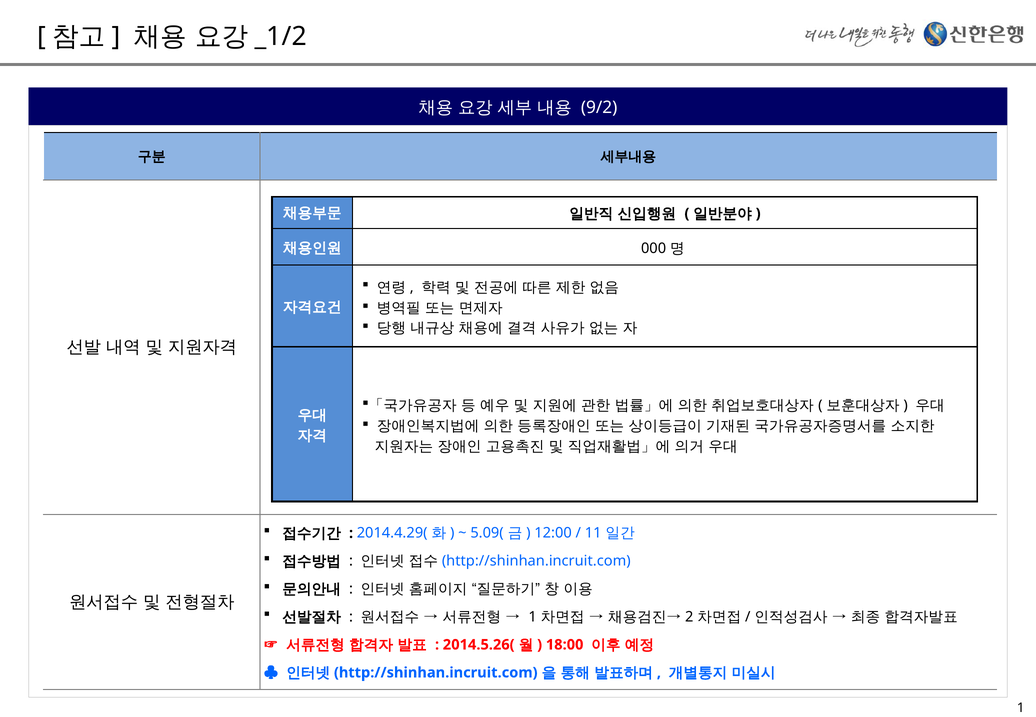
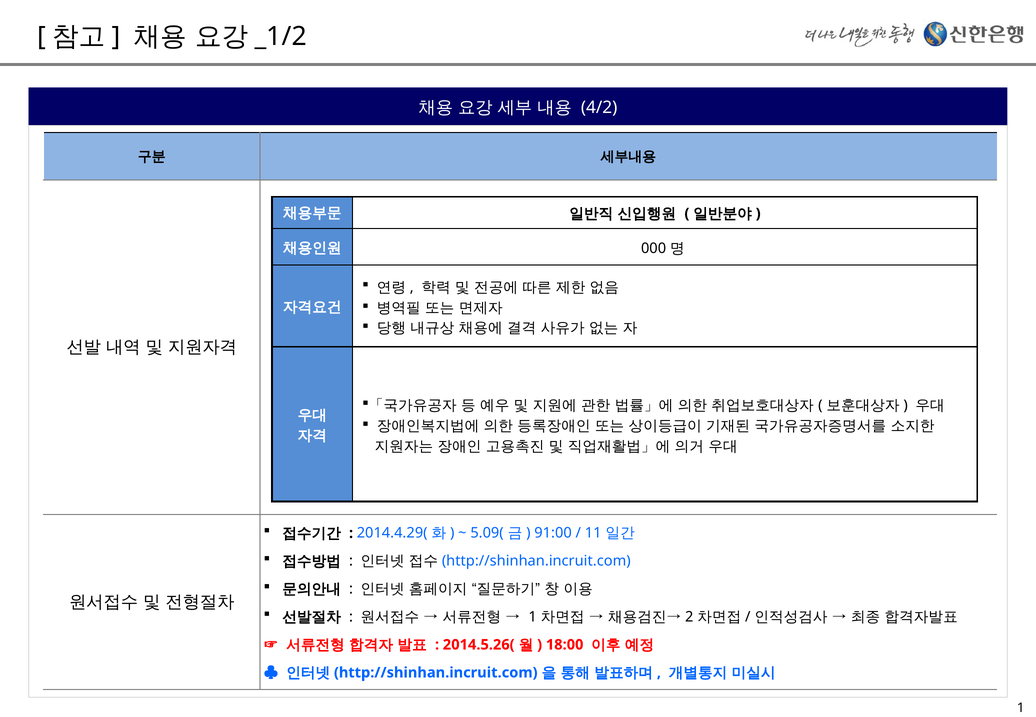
9/2: 9/2 -> 4/2
12:00: 12:00 -> 91:00
